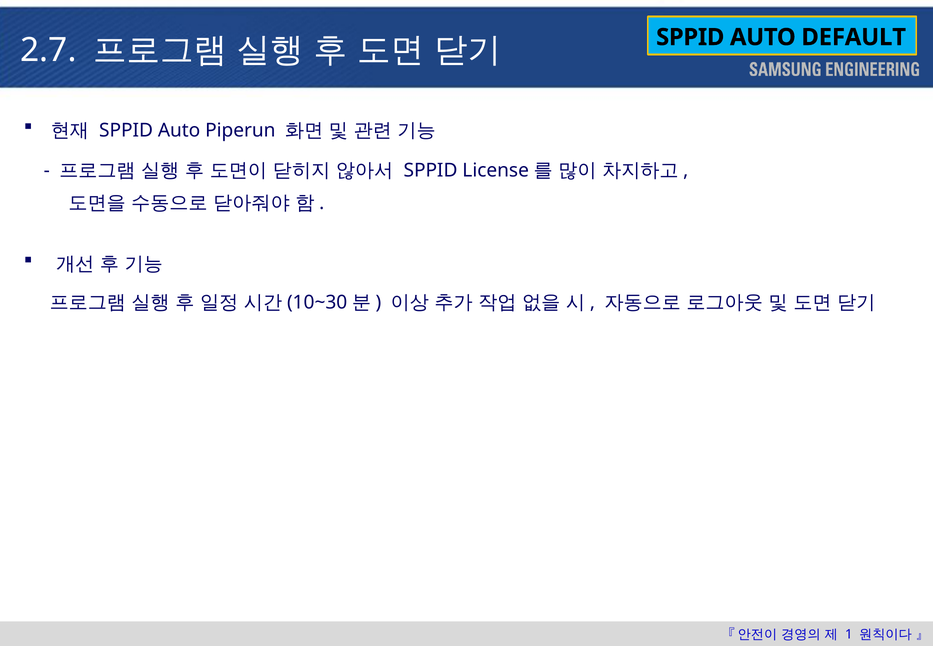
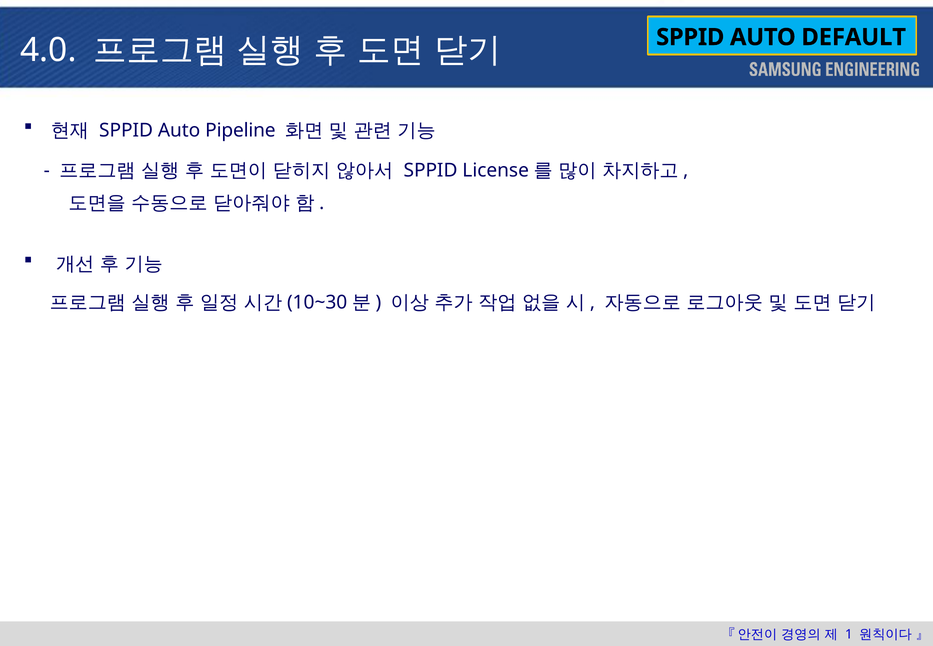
2.7: 2.7 -> 4.0
Piperun: Piperun -> Pipeline
